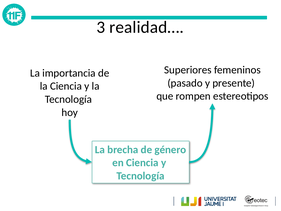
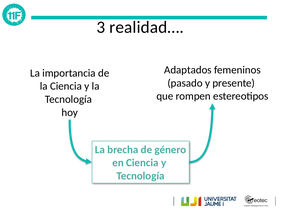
Superiores: Superiores -> Adaptados
